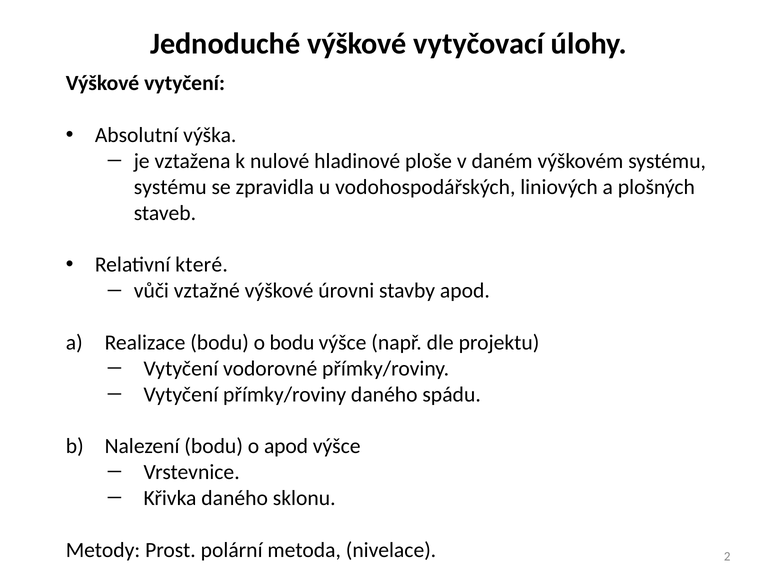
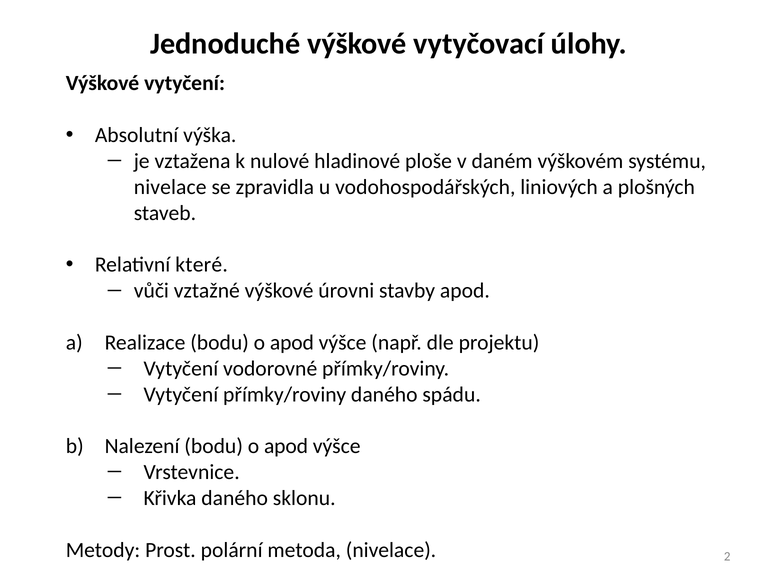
systému at (170, 187): systému -> nivelace
Realizace bodu o bodu: bodu -> apod
